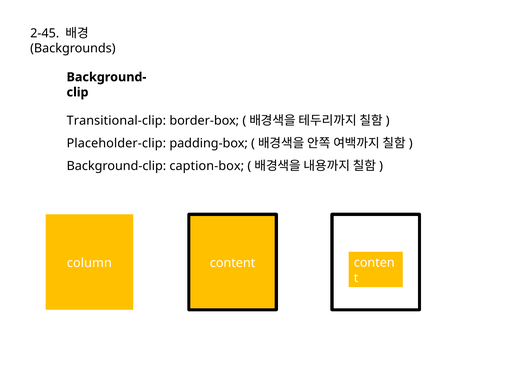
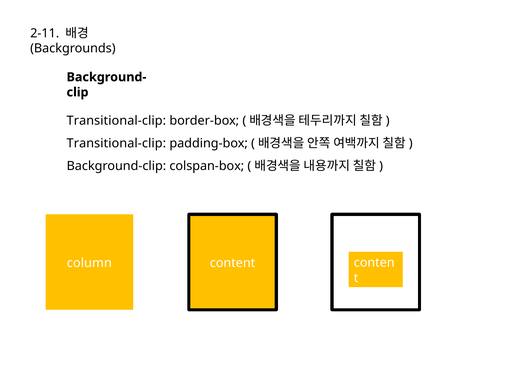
2-45: 2-45 -> 2-11
Placeholder-clip at (116, 143): Placeholder-clip -> Transitional-clip
caption-box: caption-box -> colspan-box
